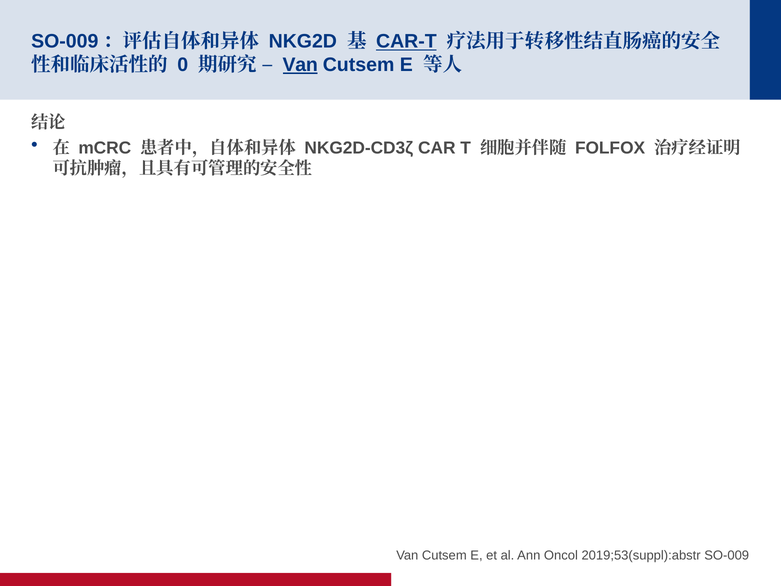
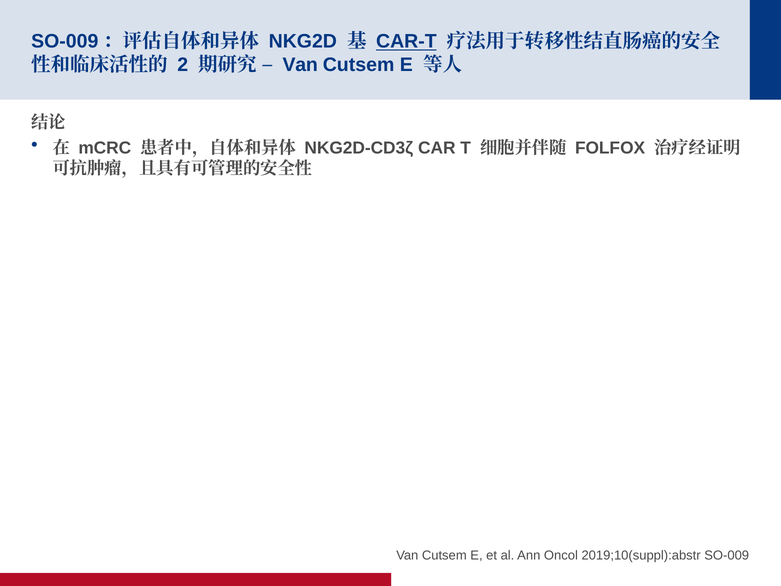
0: 0 -> 2
Van at (300, 65) underline: present -> none
2019;53(suppl):abstr: 2019;53(suppl):abstr -> 2019;10(suppl):abstr
